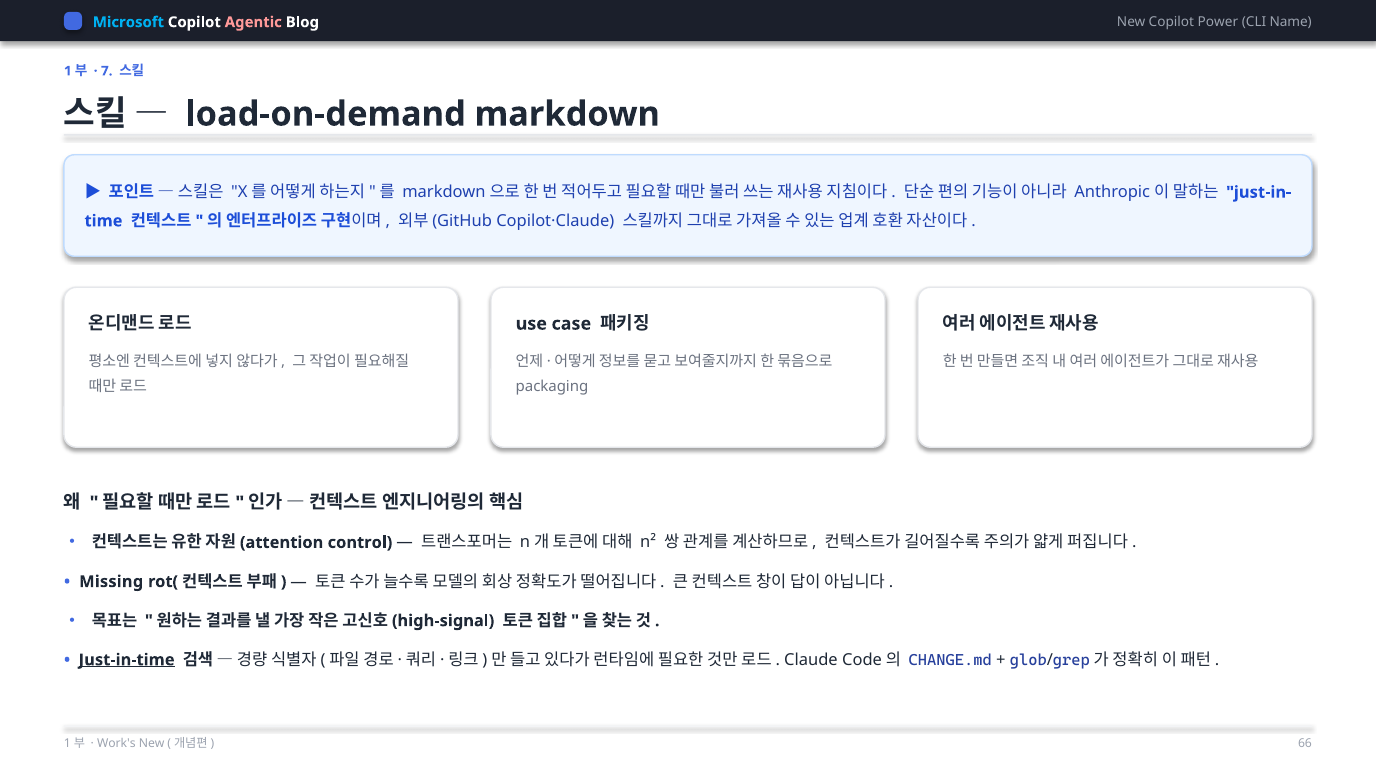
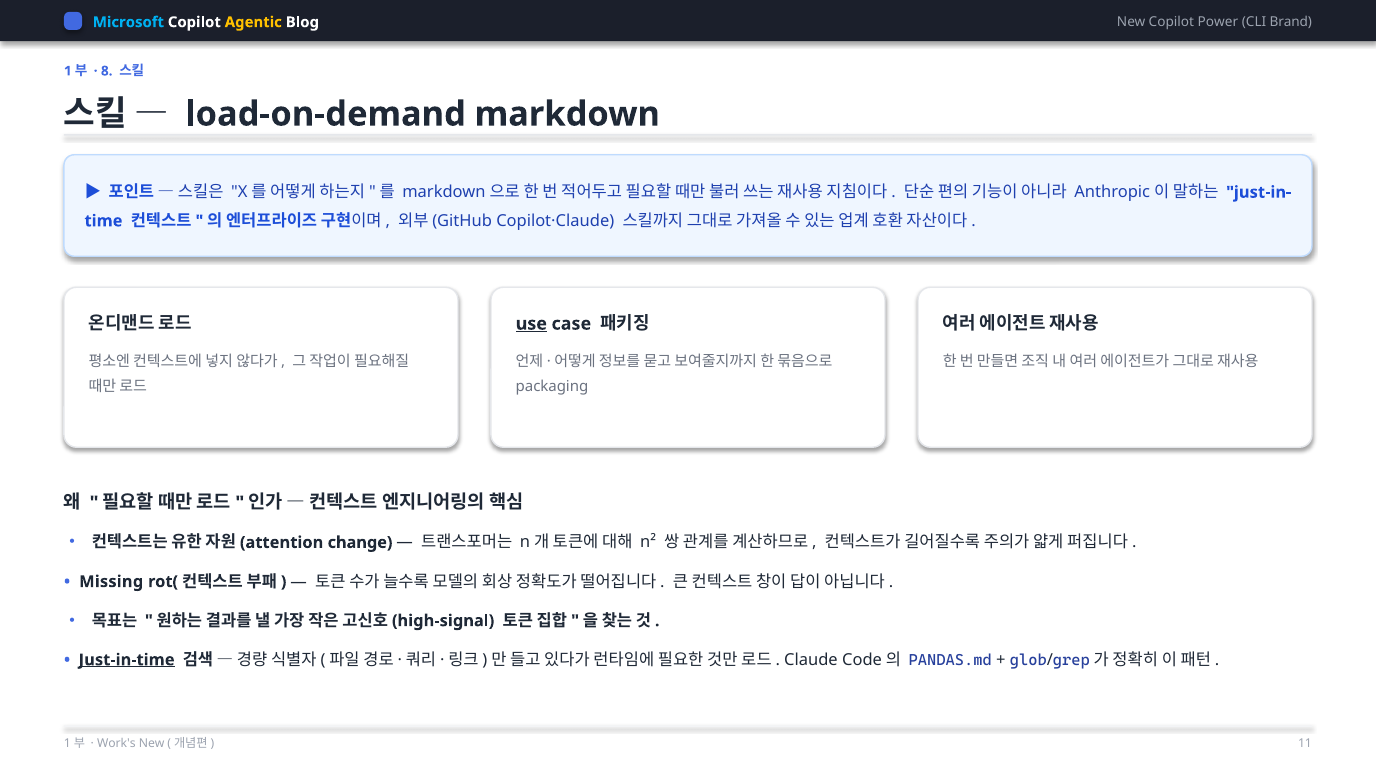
Agentic colour: pink -> yellow
Name: Name -> Brand
7: 7 -> 8
use underline: none -> present
control: control -> change
CHANGE.md: CHANGE.md -> PANDAS.md
66: 66 -> 11
